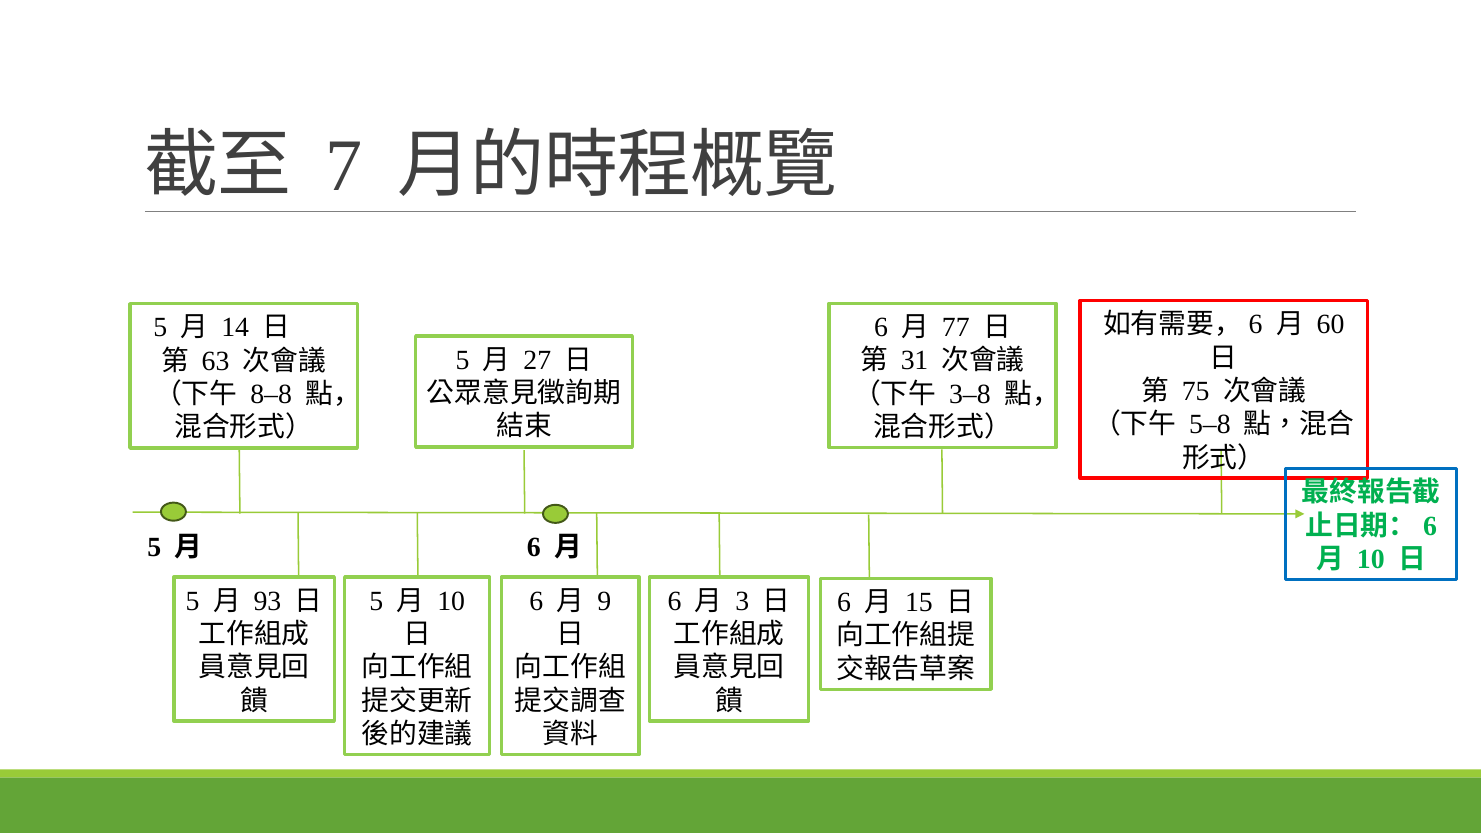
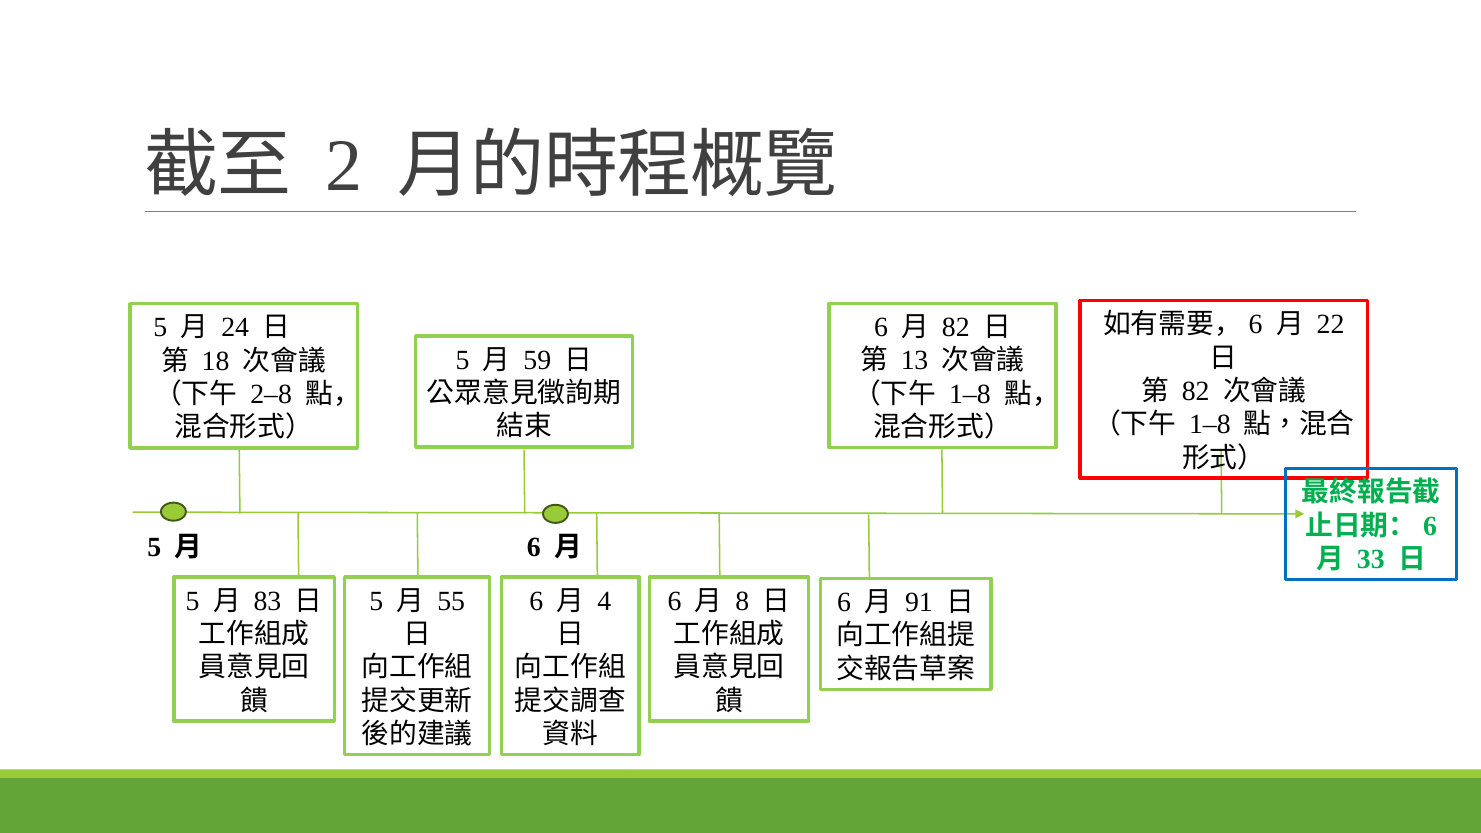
7: 7 -> 2
60: 60 -> 22
77 at (956, 327): 77 -> 82
14: 14 -> 24
27: 27 -> 59
31: 31 -> 13
63: 63 -> 18
75 at (1196, 391): 75 -> 82
3–8 at (970, 394): 3–8 -> 1–8
8–8: 8–8 -> 2–8
5–8 at (1210, 425): 5–8 -> 1–8
10 at (1371, 559): 10 -> 33
93: 93 -> 83
10 at (451, 601): 10 -> 55
9: 9 -> 4
3: 3 -> 8
15: 15 -> 91
